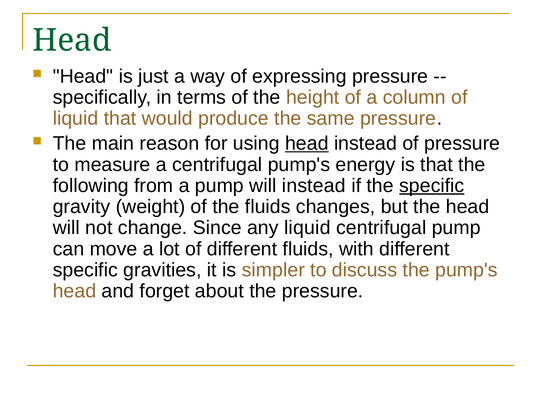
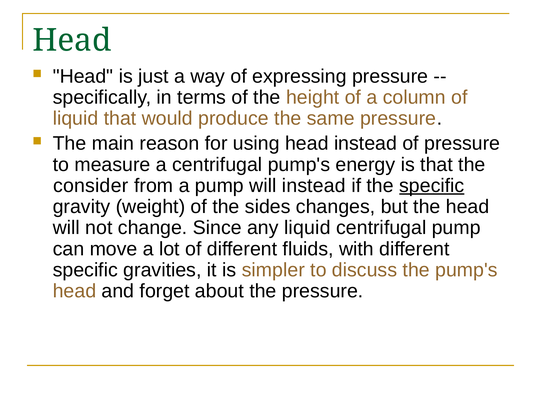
head at (307, 143) underline: present -> none
following: following -> consider
the fluids: fluids -> sides
